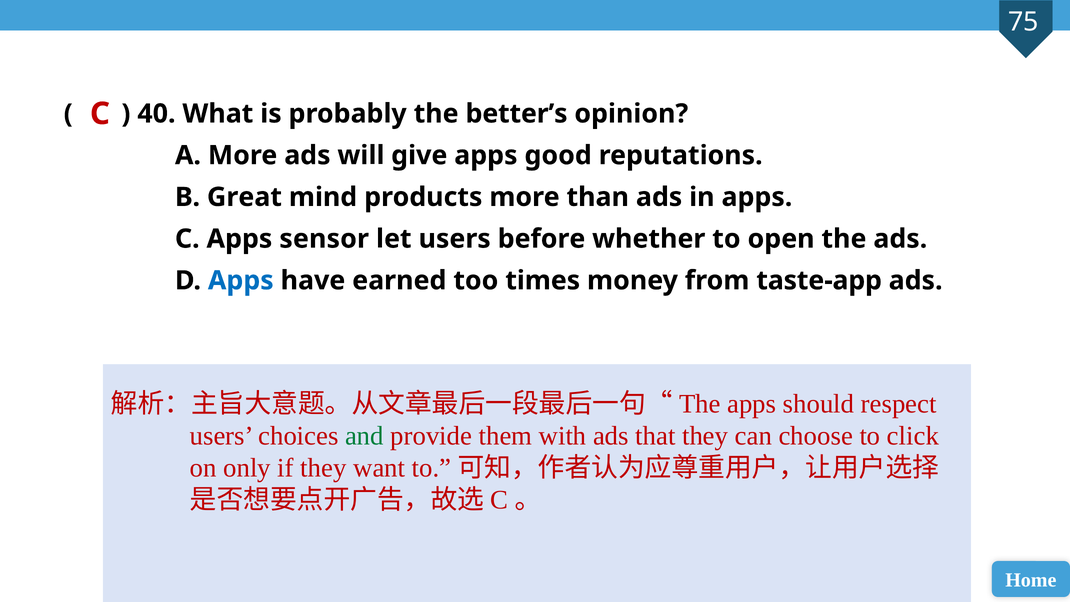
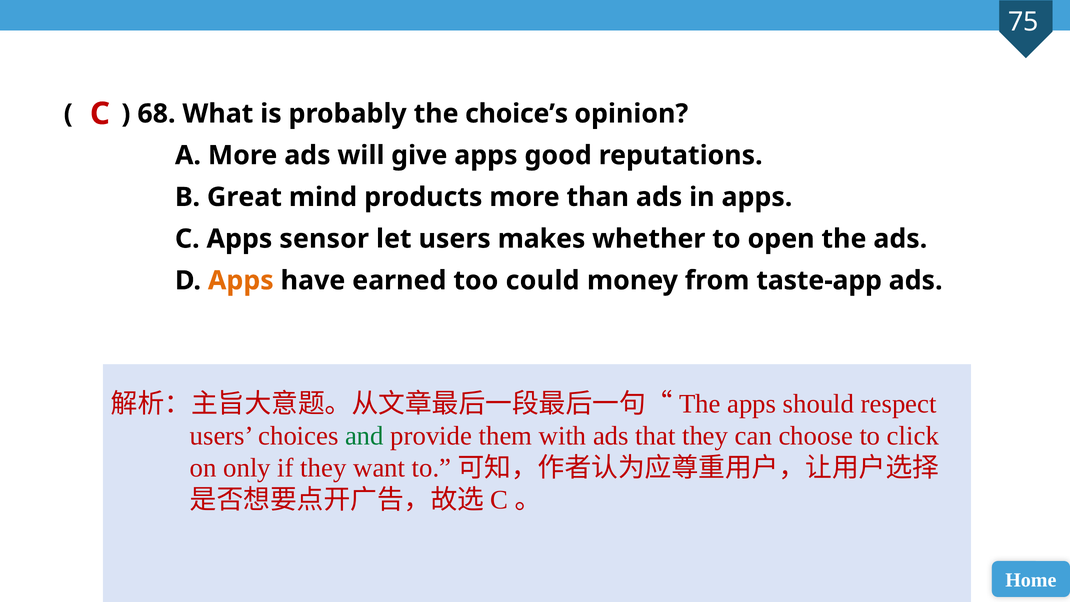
40: 40 -> 68
better’s: better’s -> choice’s
before: before -> makes
Apps at (241, 280) colour: blue -> orange
times: times -> could
